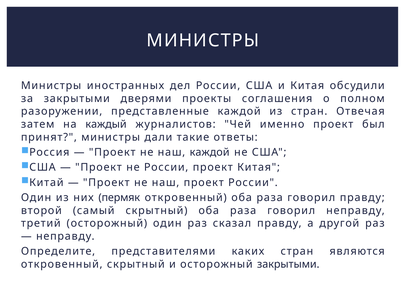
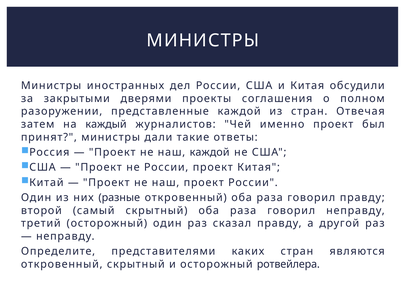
пермяк: пермяк -> разные
осторожный закрытыми: закрытыми -> ротвейлера
